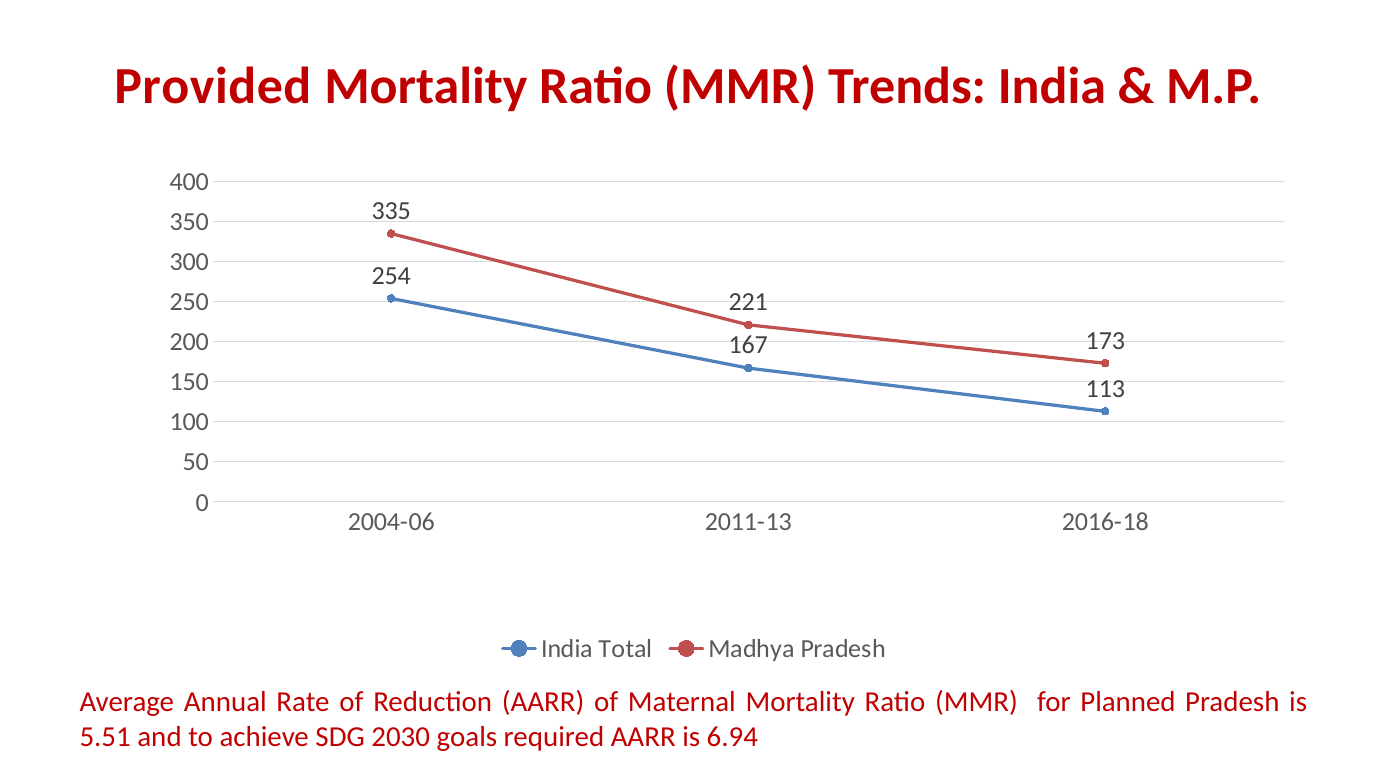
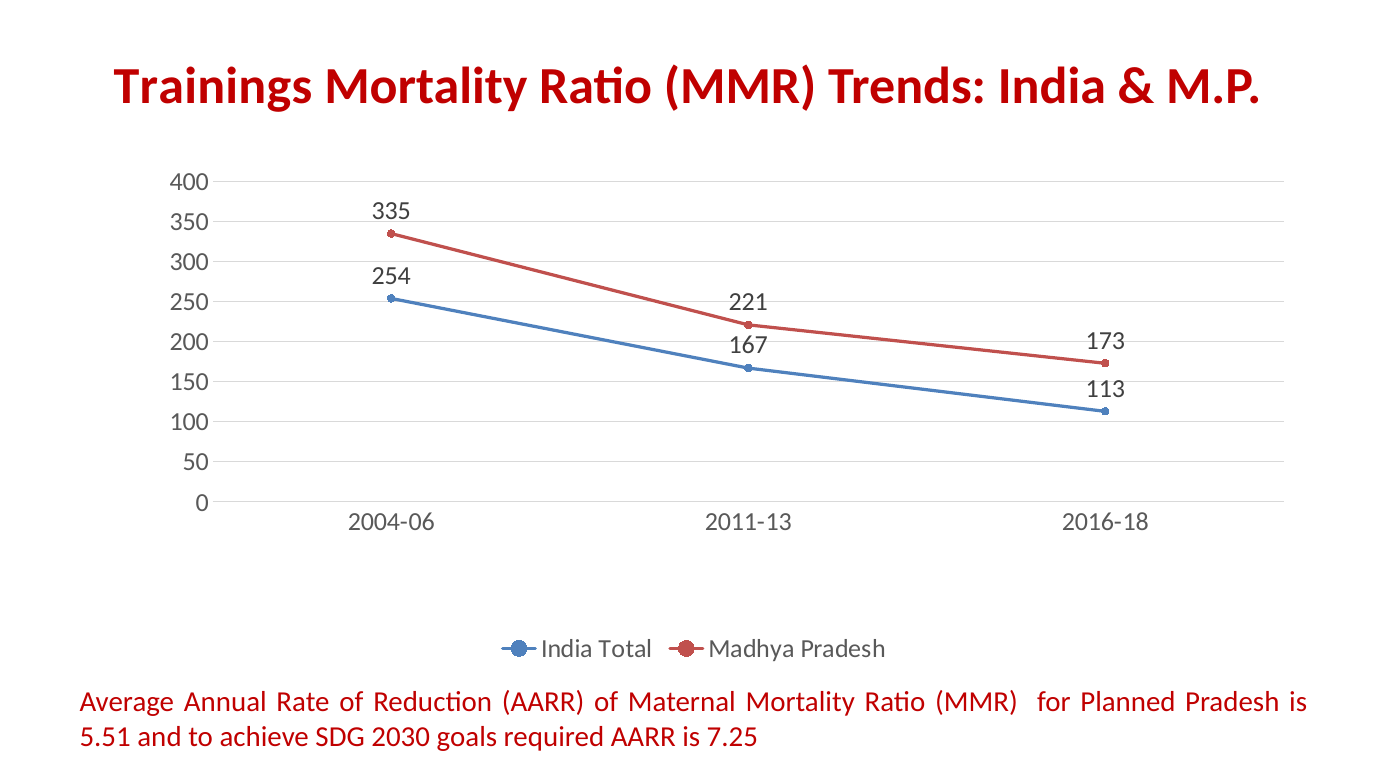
Provided: Provided -> Trainings
6.94: 6.94 -> 7.25
